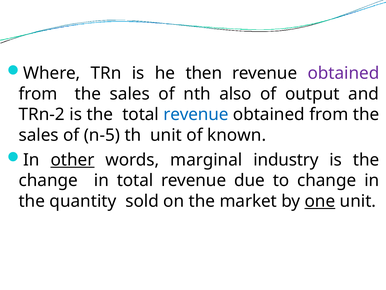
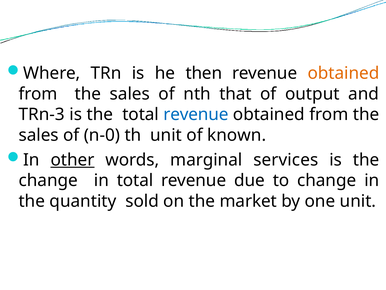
obtained at (343, 73) colour: purple -> orange
also: also -> that
TRn-2: TRn-2 -> TRn-3
n-5: n-5 -> n-0
industry: industry -> services
one underline: present -> none
